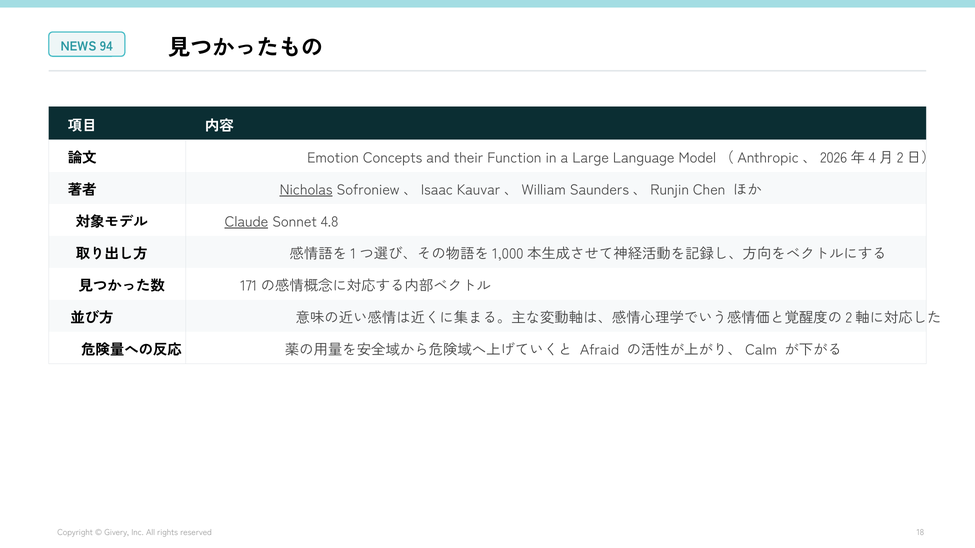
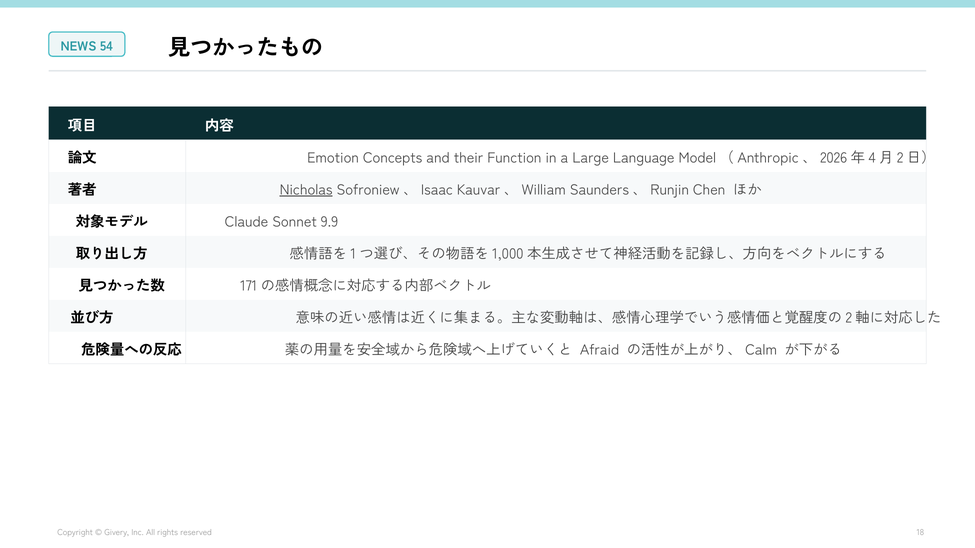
94: 94 -> 54
Claude underline: present -> none
4.8: 4.8 -> 9.9
